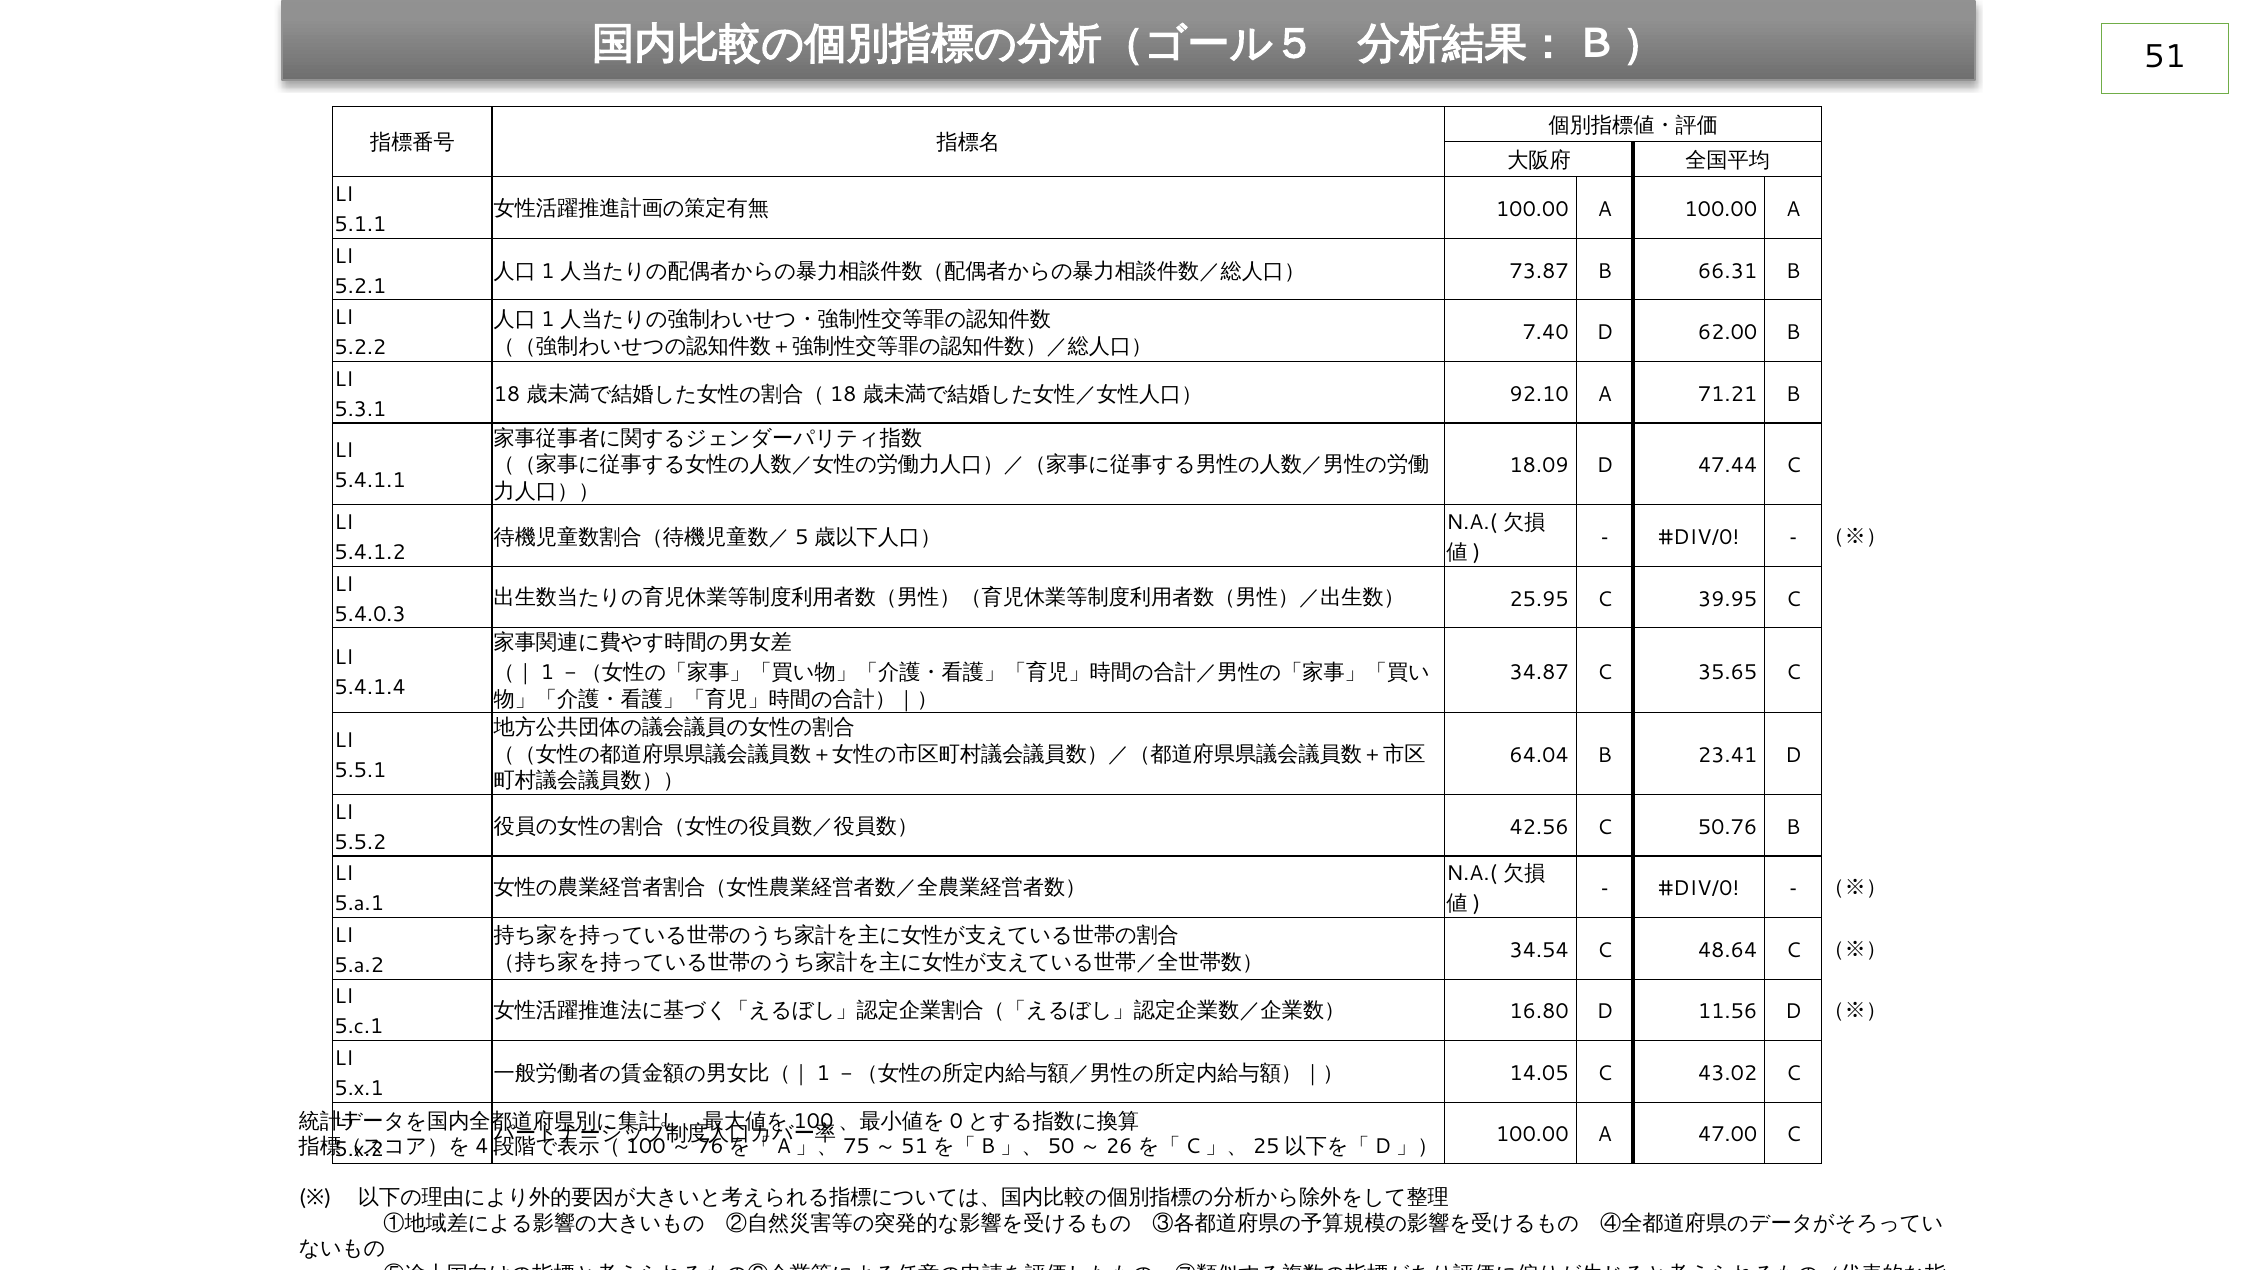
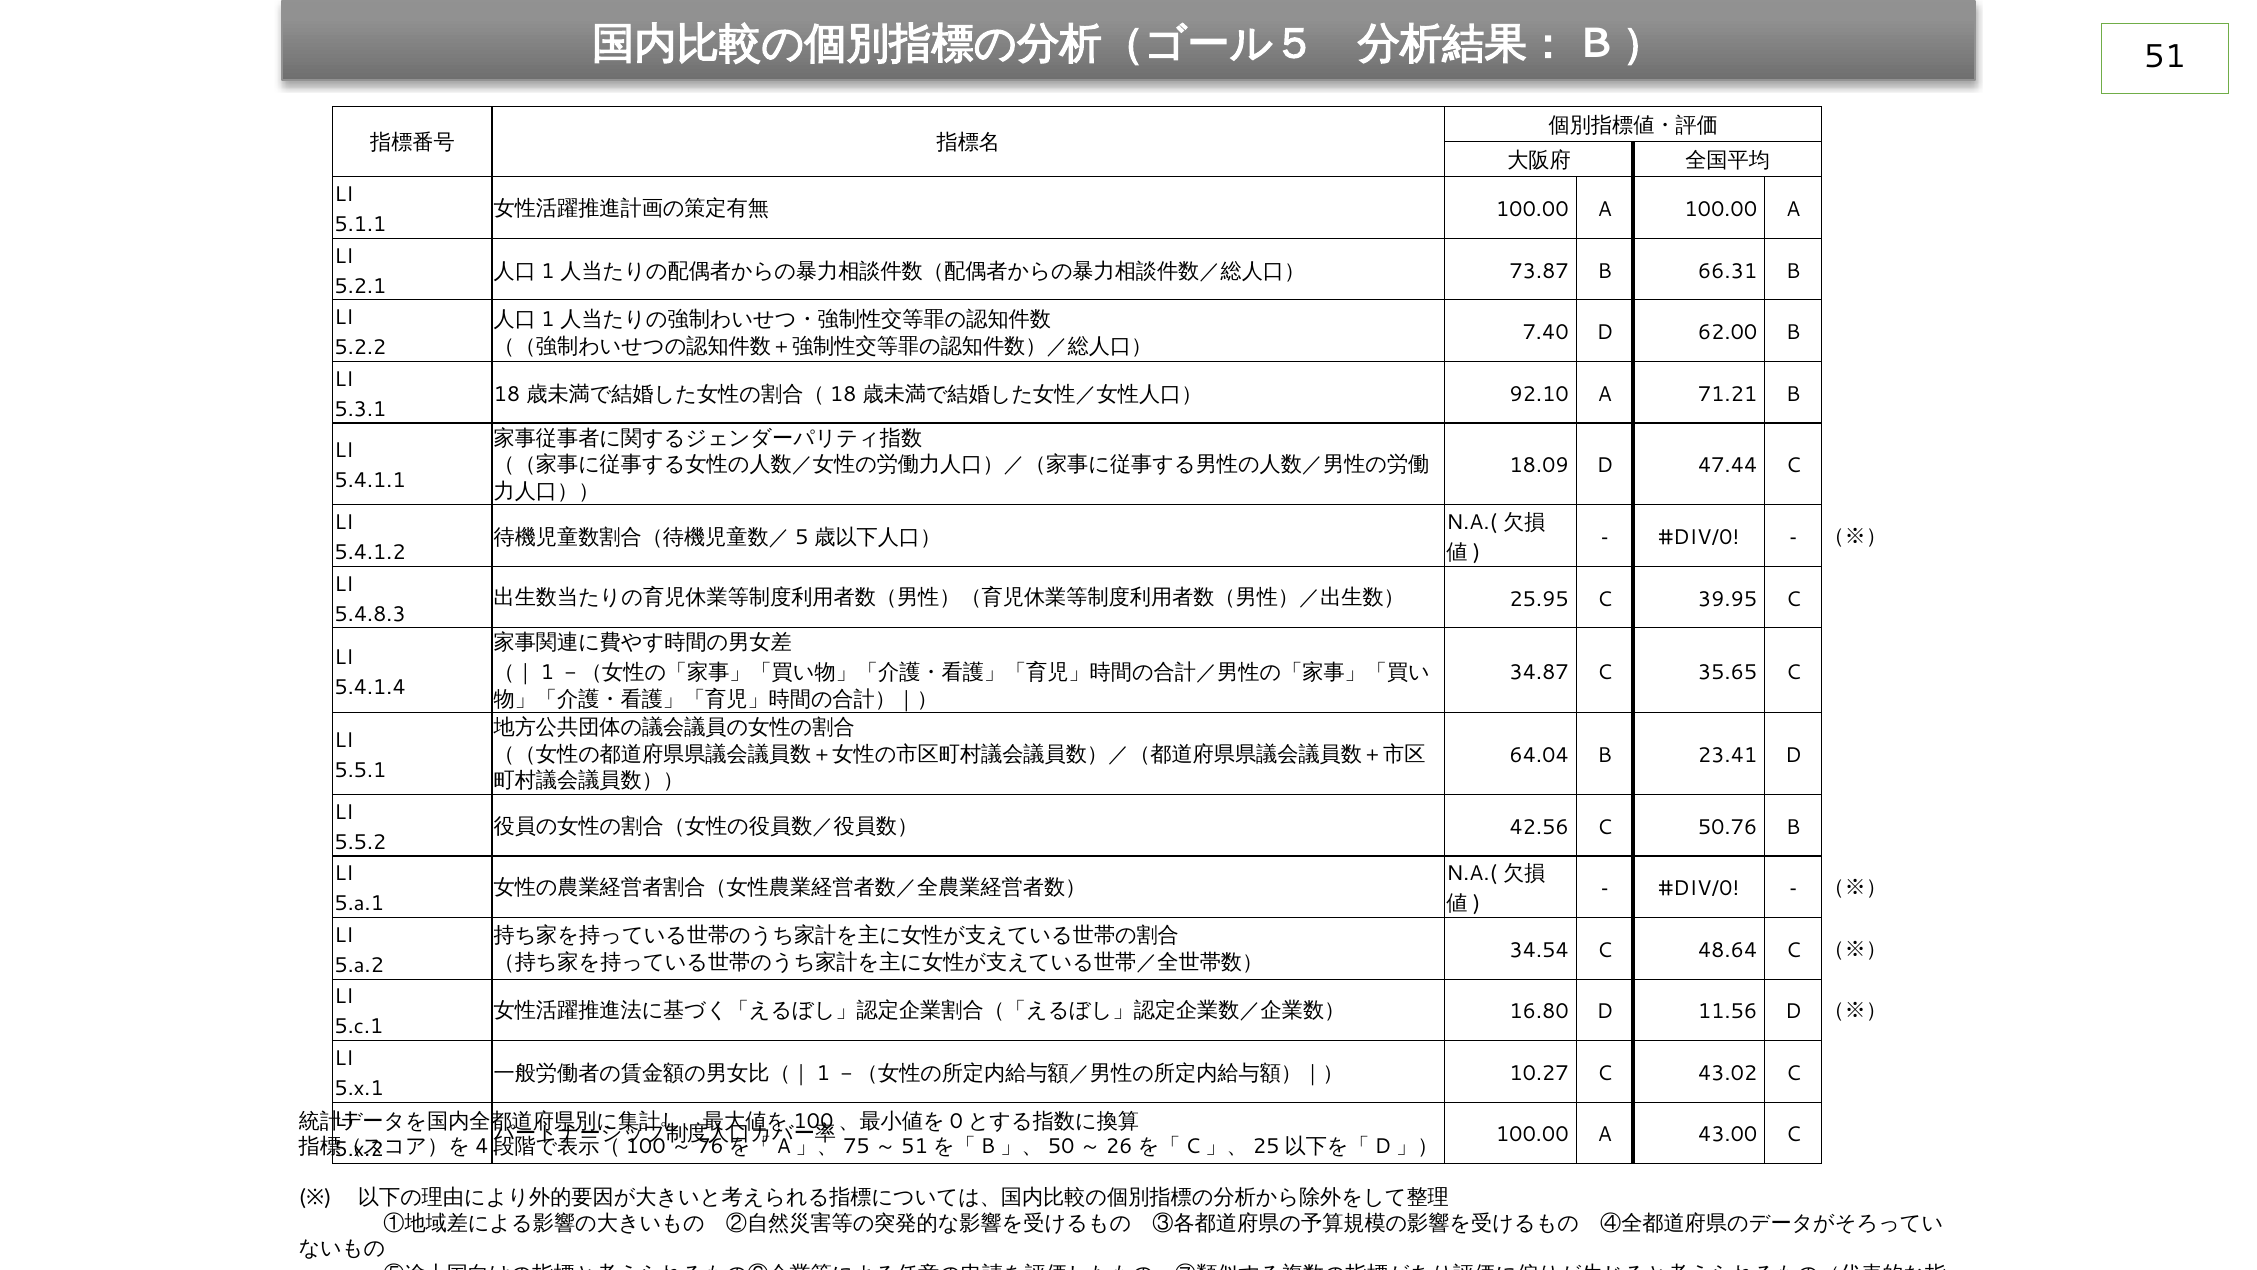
5.4.0.3: 5.4.0.3 -> 5.4.8.3
14.05: 14.05 -> 10.27
47.00: 47.00 -> 43.00
